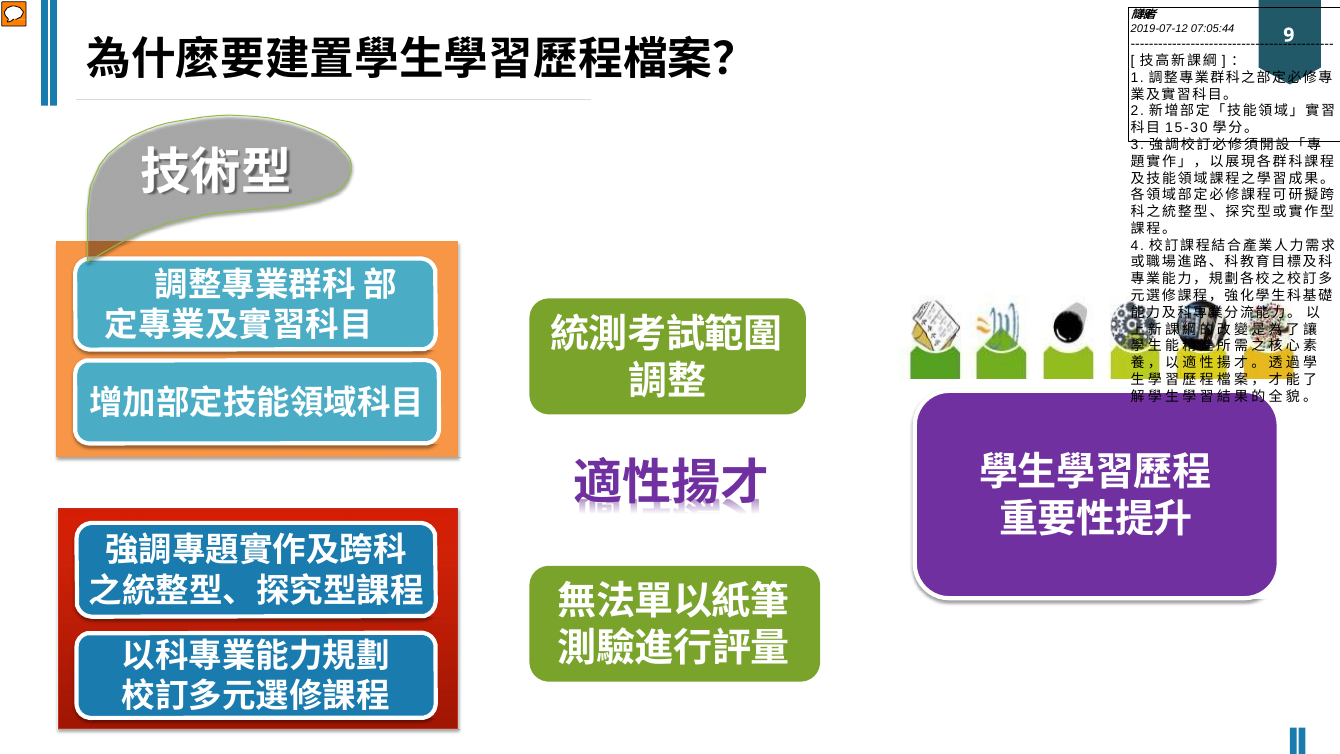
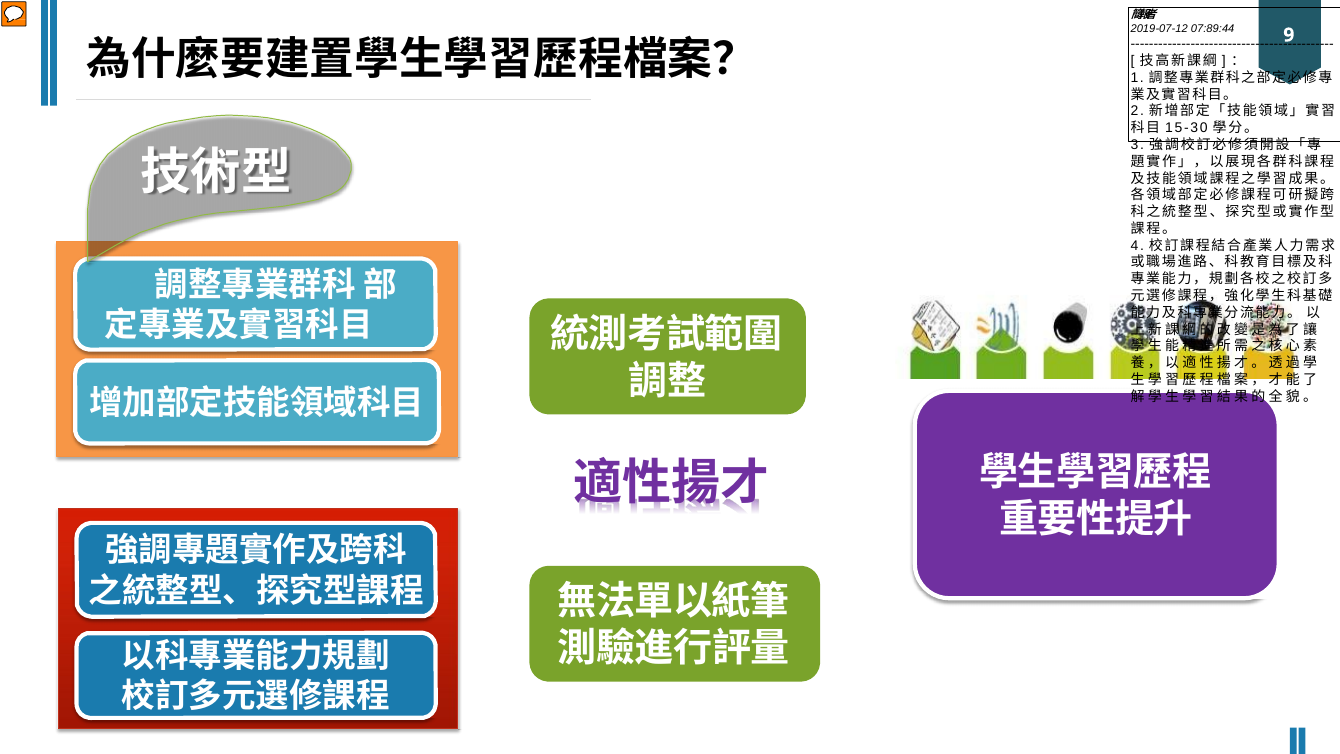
07:05:44: 07:05:44 -> 07:89:44
